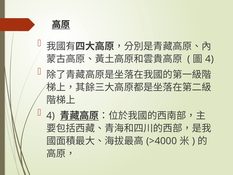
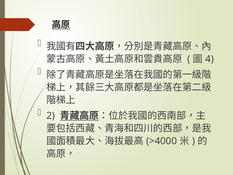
4 at (51, 115): 4 -> 2
